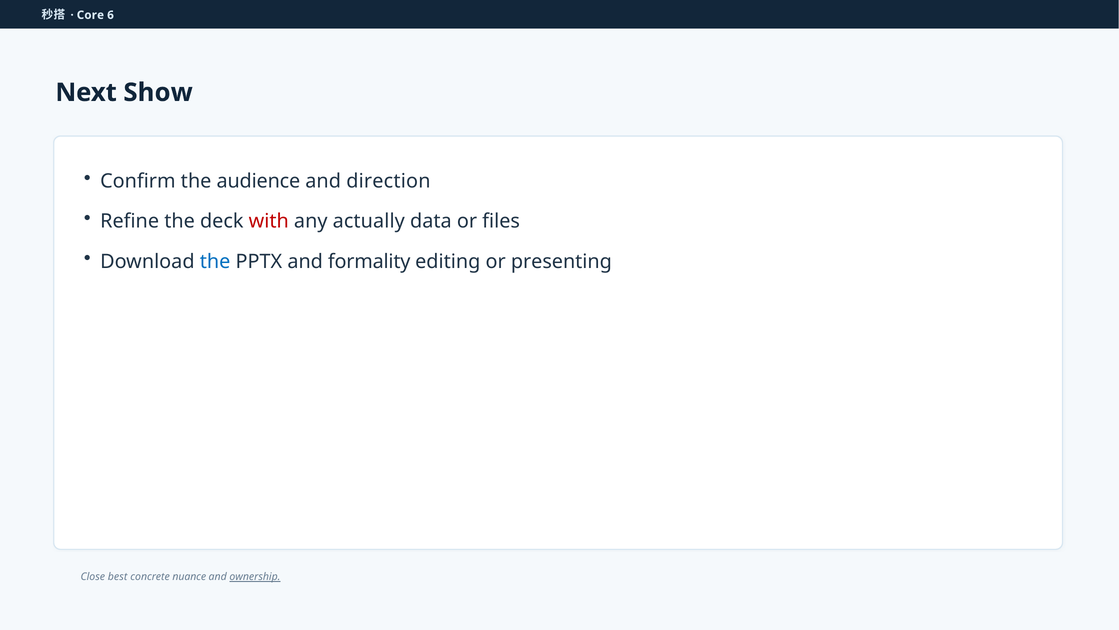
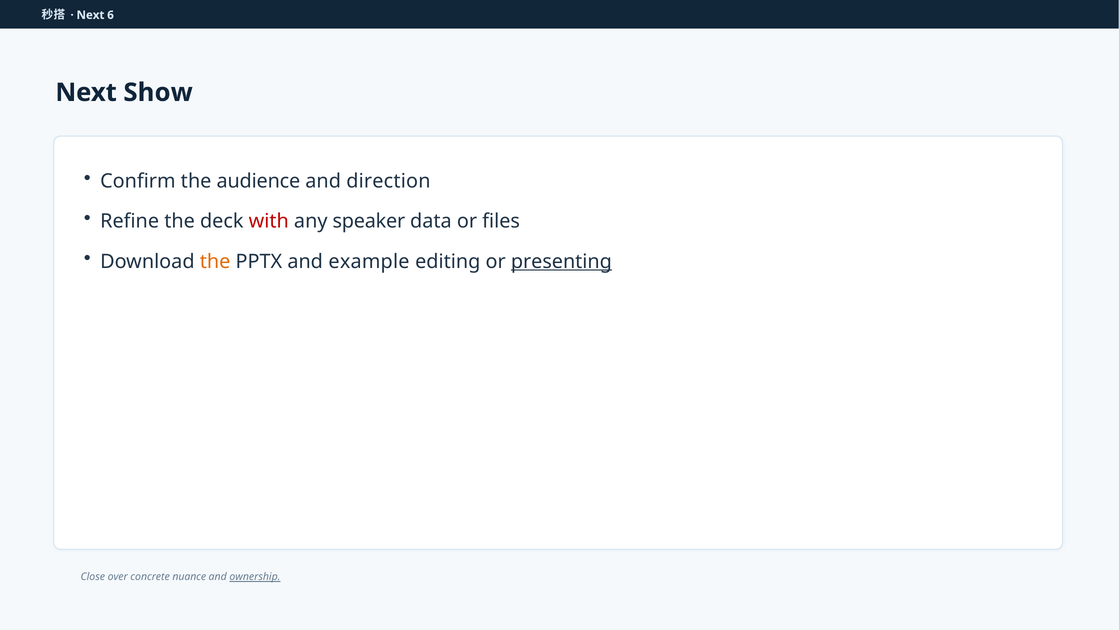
Core at (90, 15): Core -> Next
actually: actually -> speaker
the at (215, 261) colour: blue -> orange
formality: formality -> example
presenting underline: none -> present
best: best -> over
